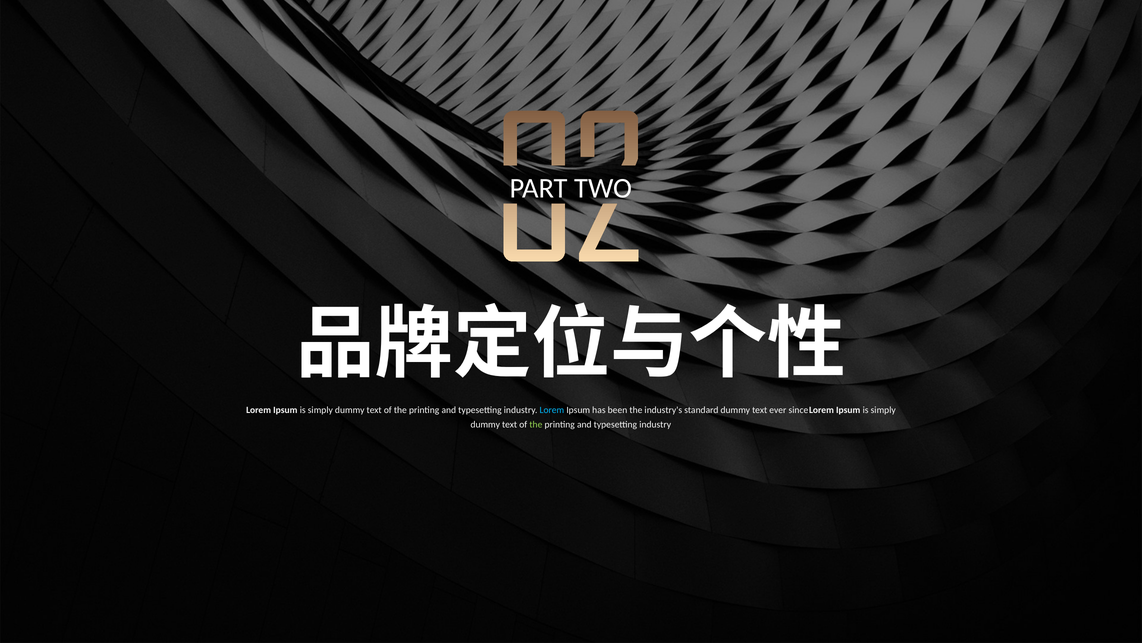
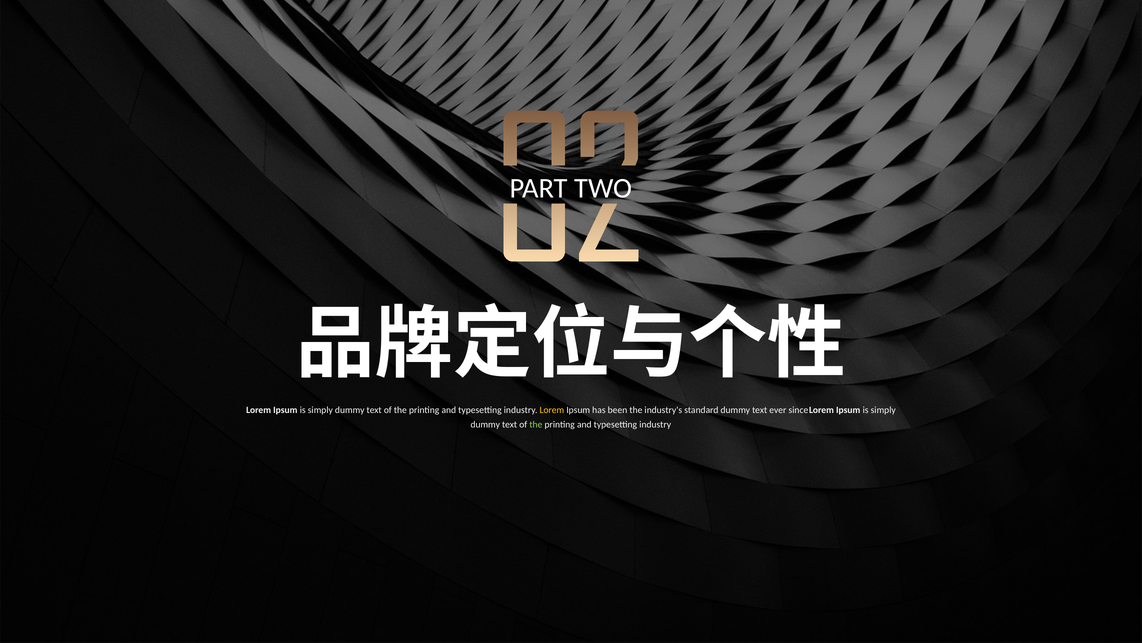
Lorem at (552, 410) colour: light blue -> yellow
